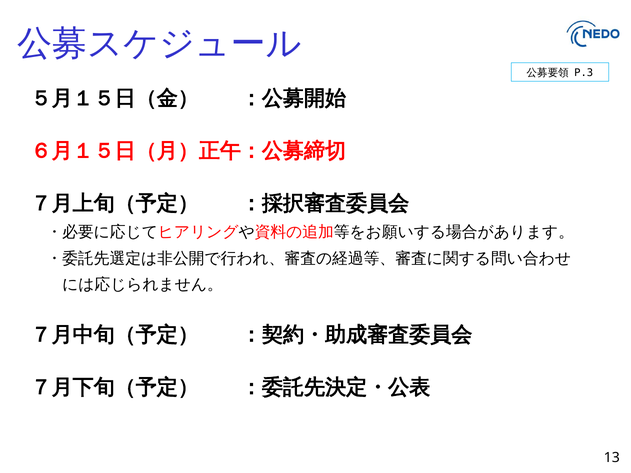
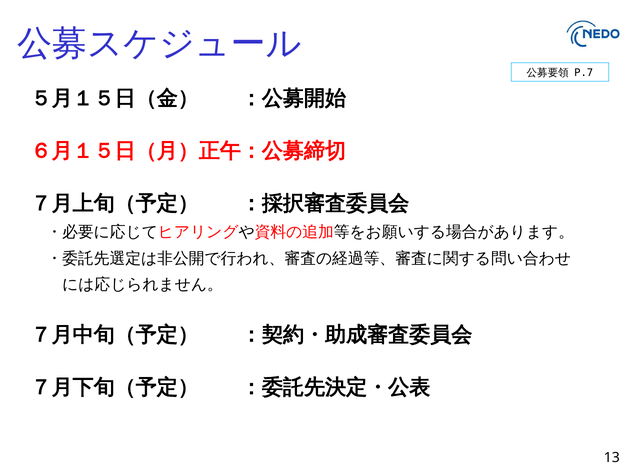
P.3: P.3 -> P.7
